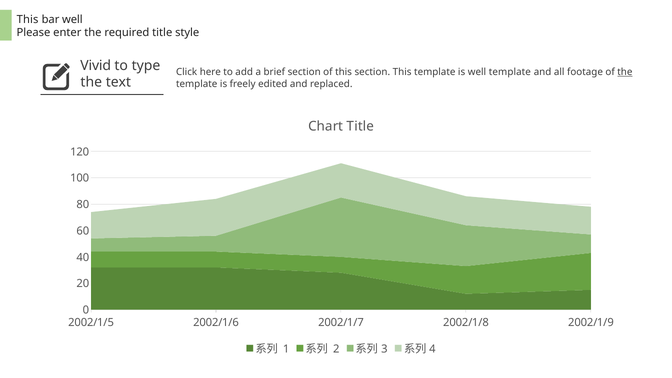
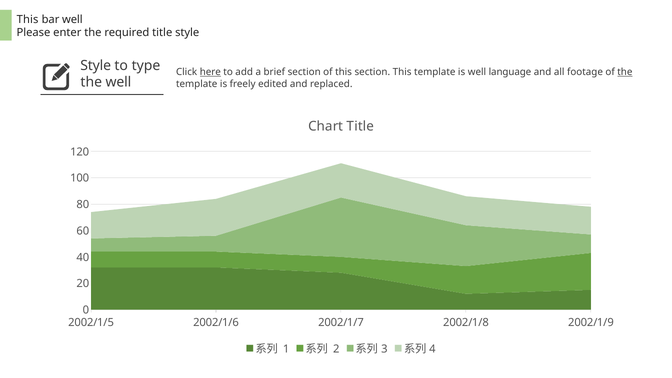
Vivid at (96, 65): Vivid -> Style
here at (210, 72) underline: none -> present
well template: template -> language
the text: text -> well
